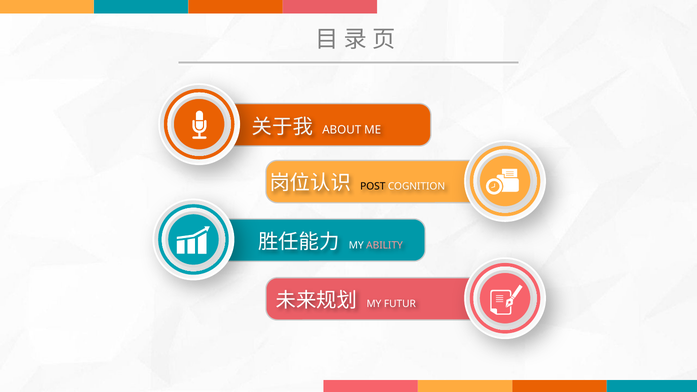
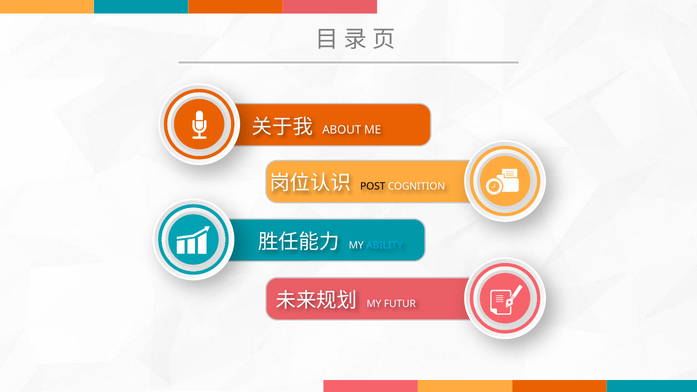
ABILITY colour: pink -> light blue
